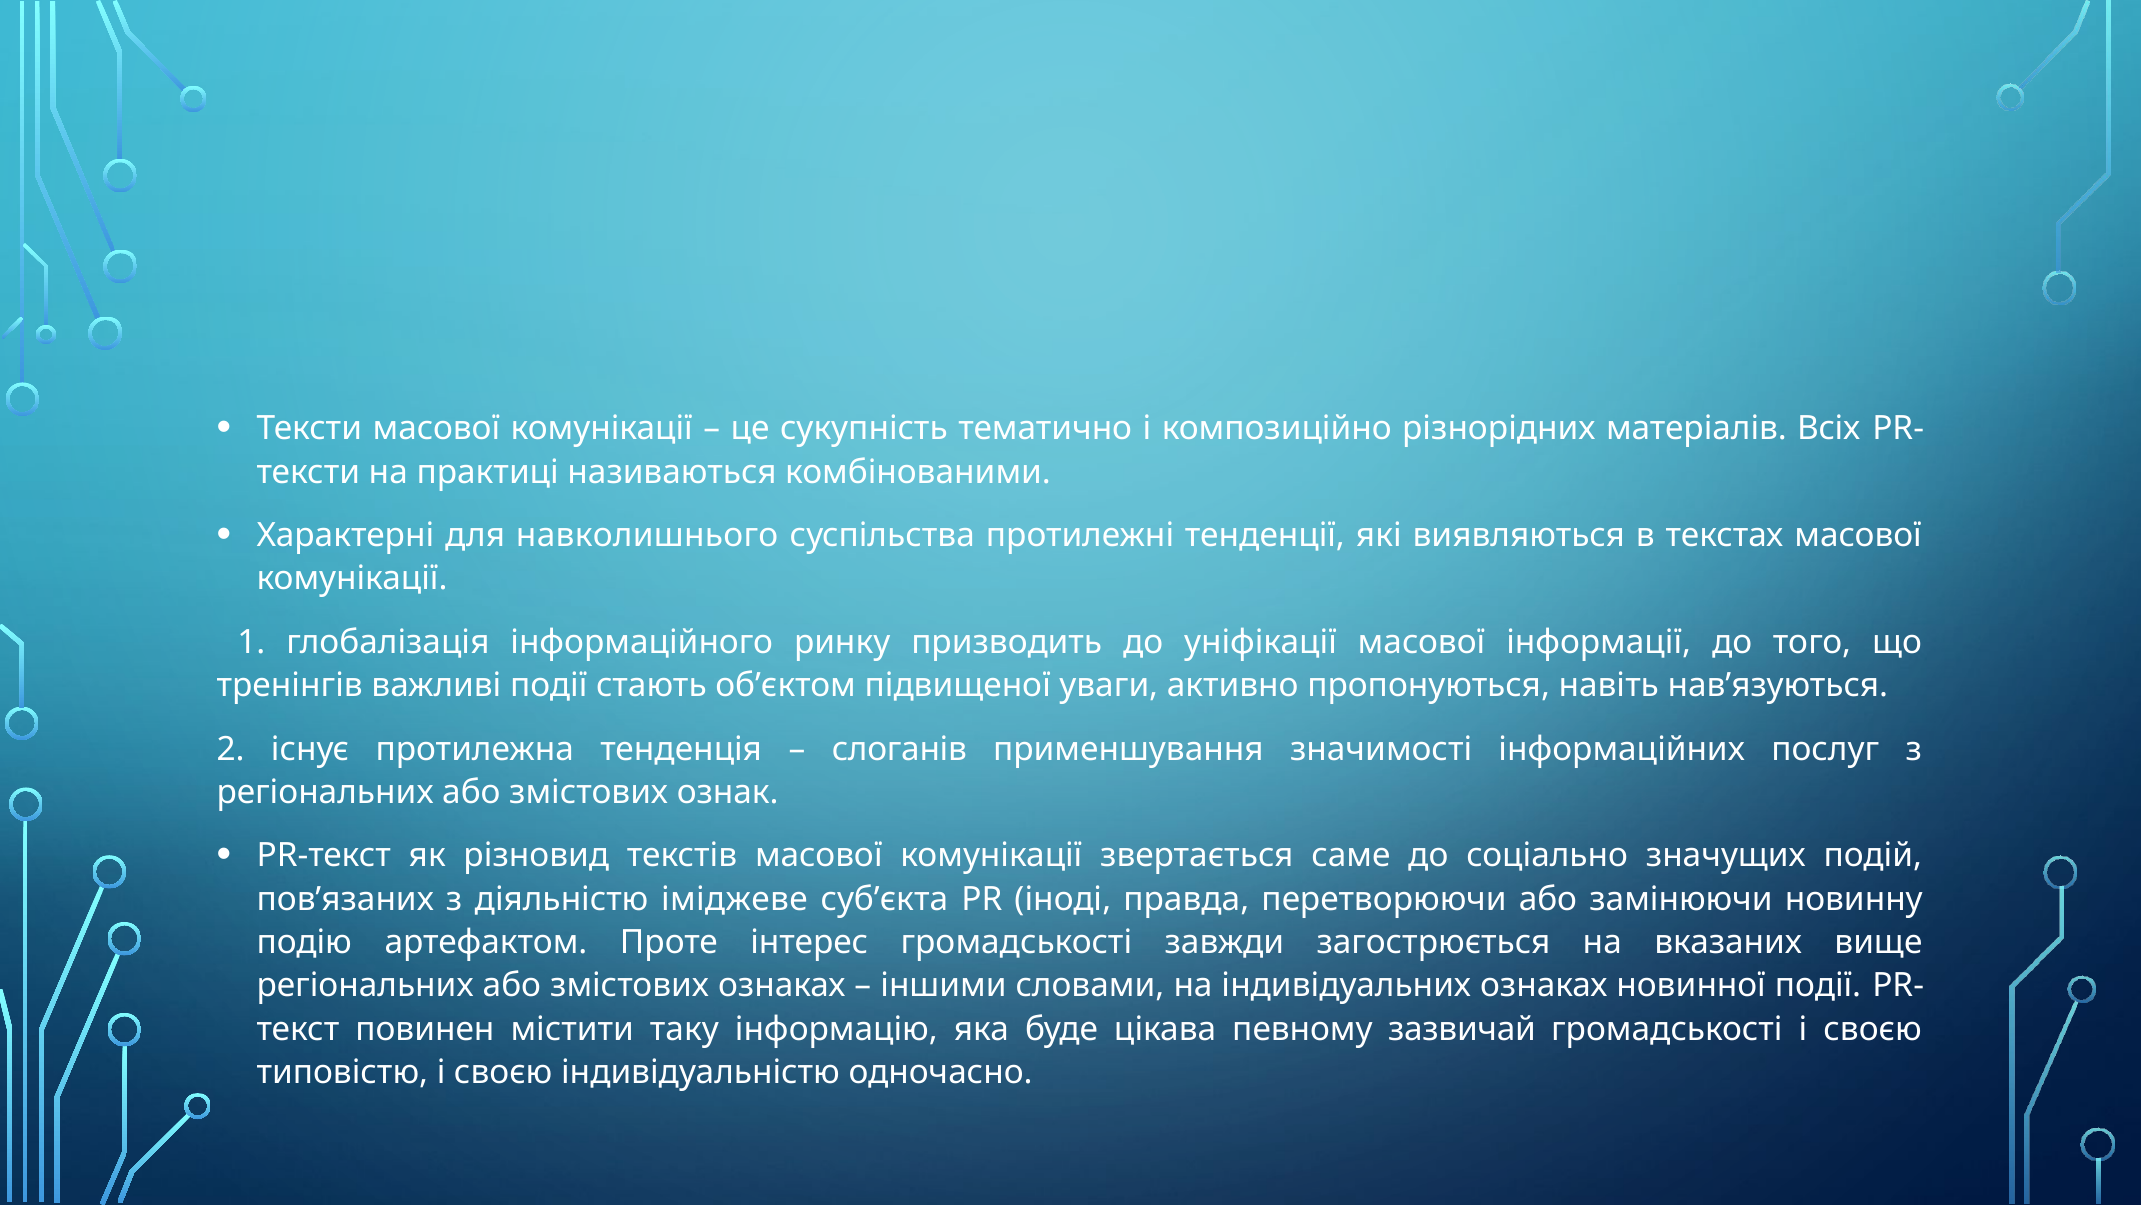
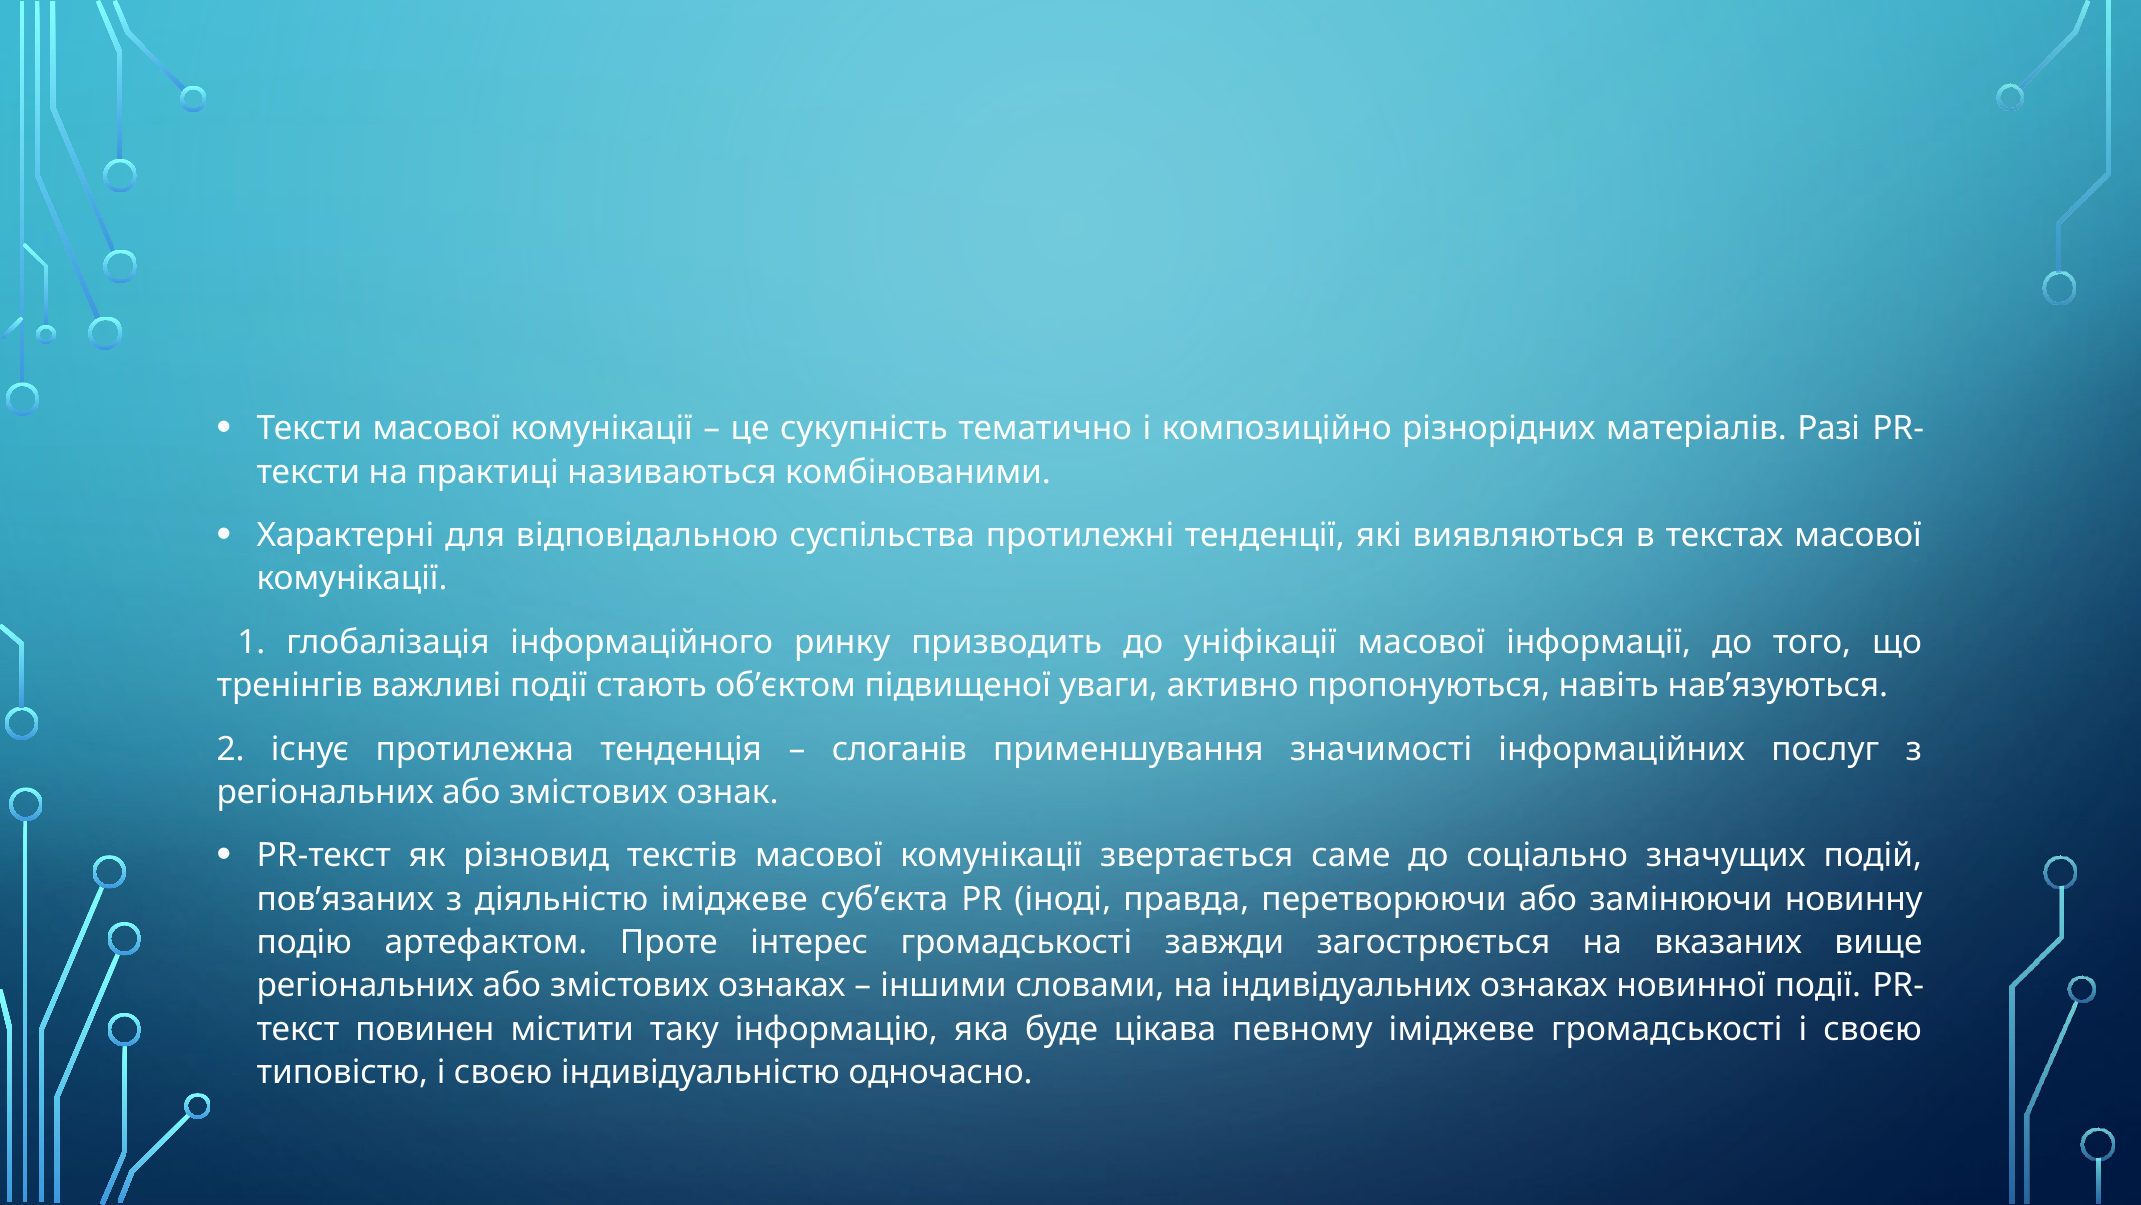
Всіх: Всіх -> Разі
навколишнього: навколишнього -> відповідальною
певному зазвичай: зазвичай -> іміджеве
